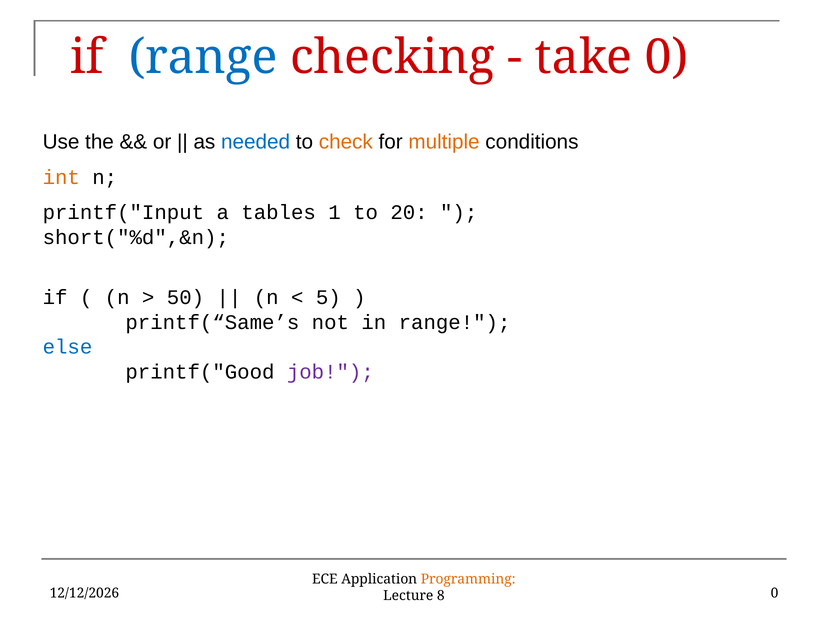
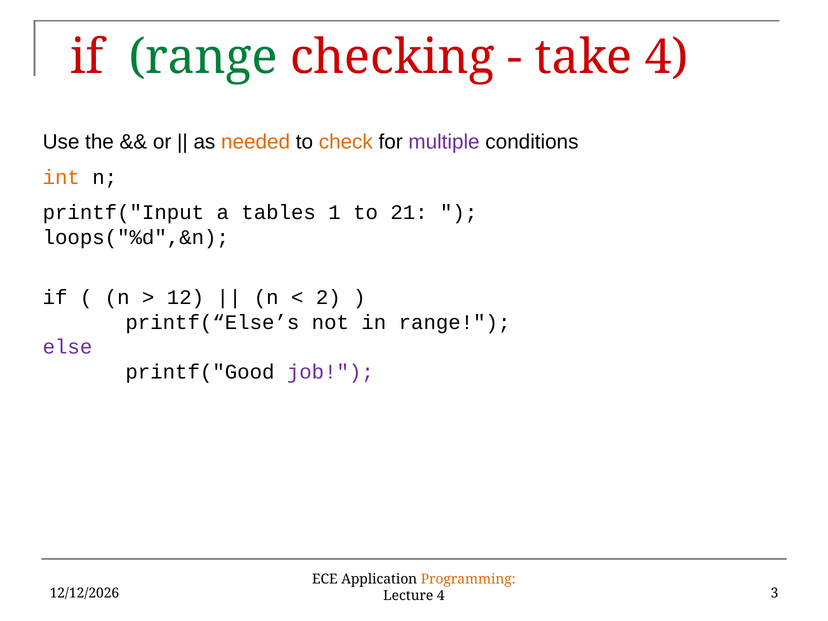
range at (203, 57) colour: blue -> green
take 0: 0 -> 4
needed colour: blue -> orange
multiple colour: orange -> purple
20: 20 -> 21
short("%d",&n: short("%d",&n -> loops("%d",&n
50: 50 -> 12
5: 5 -> 2
printf(“Same’s: printf(“Same’s -> printf(“Else’s
else colour: blue -> purple
0 at (775, 593): 0 -> 3
Lecture 8: 8 -> 4
